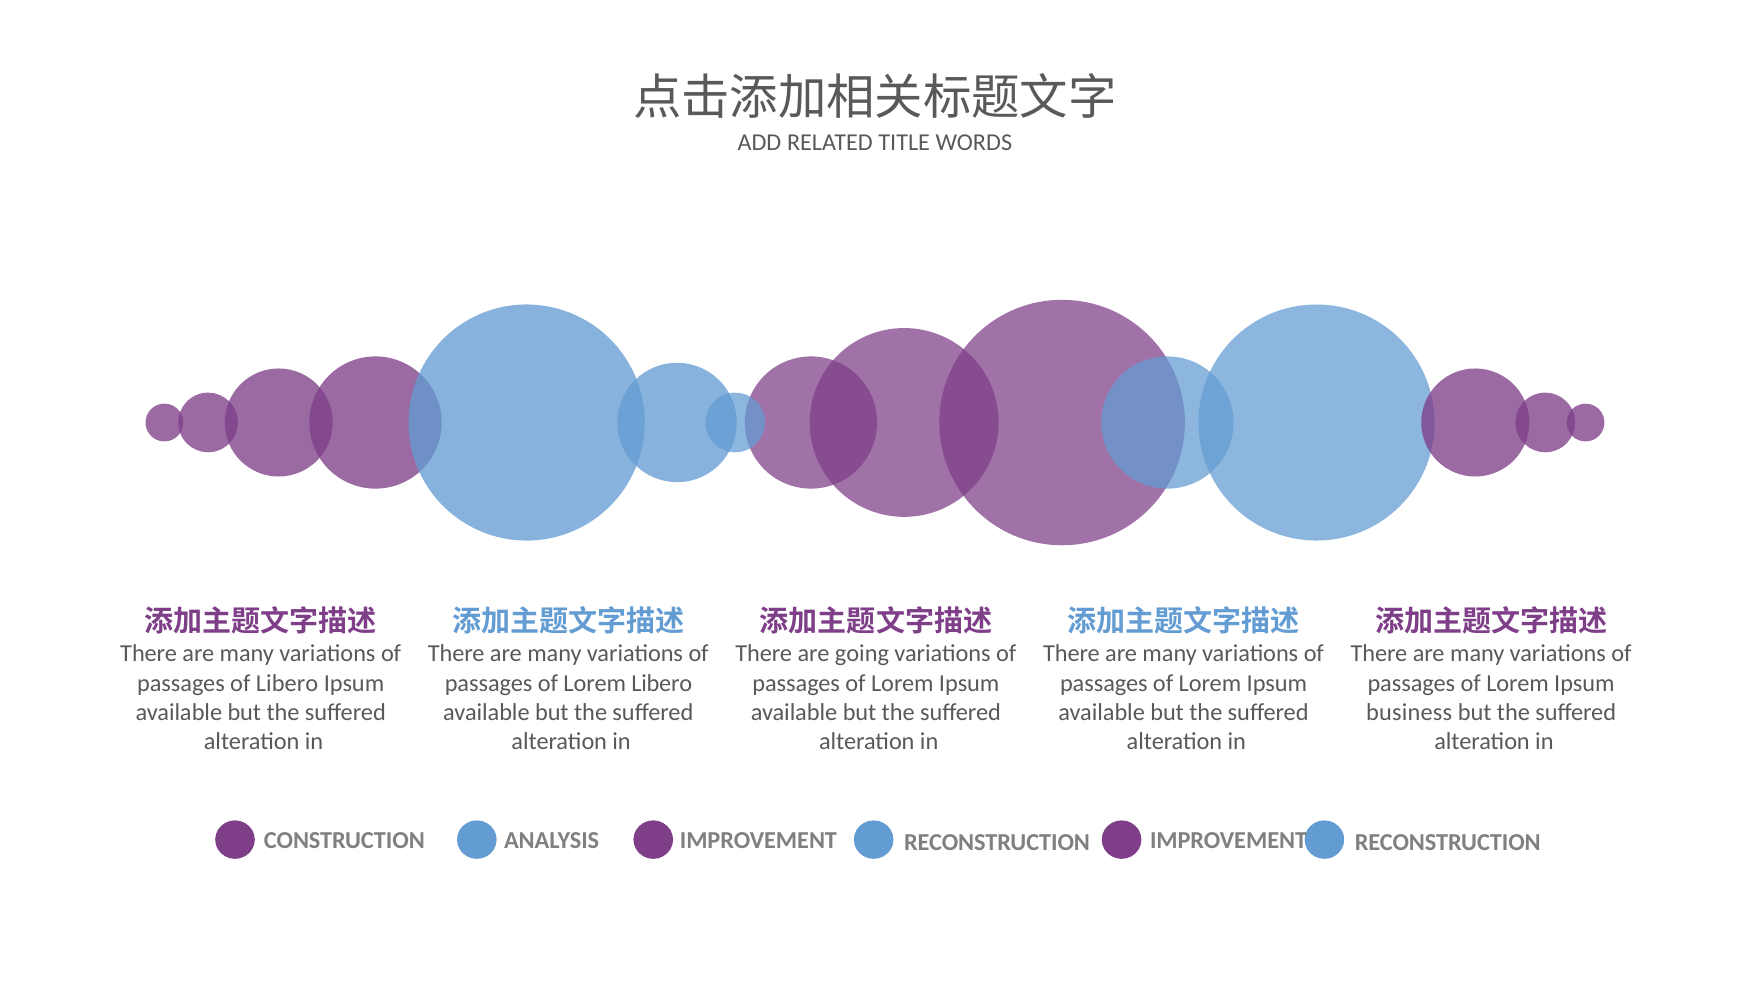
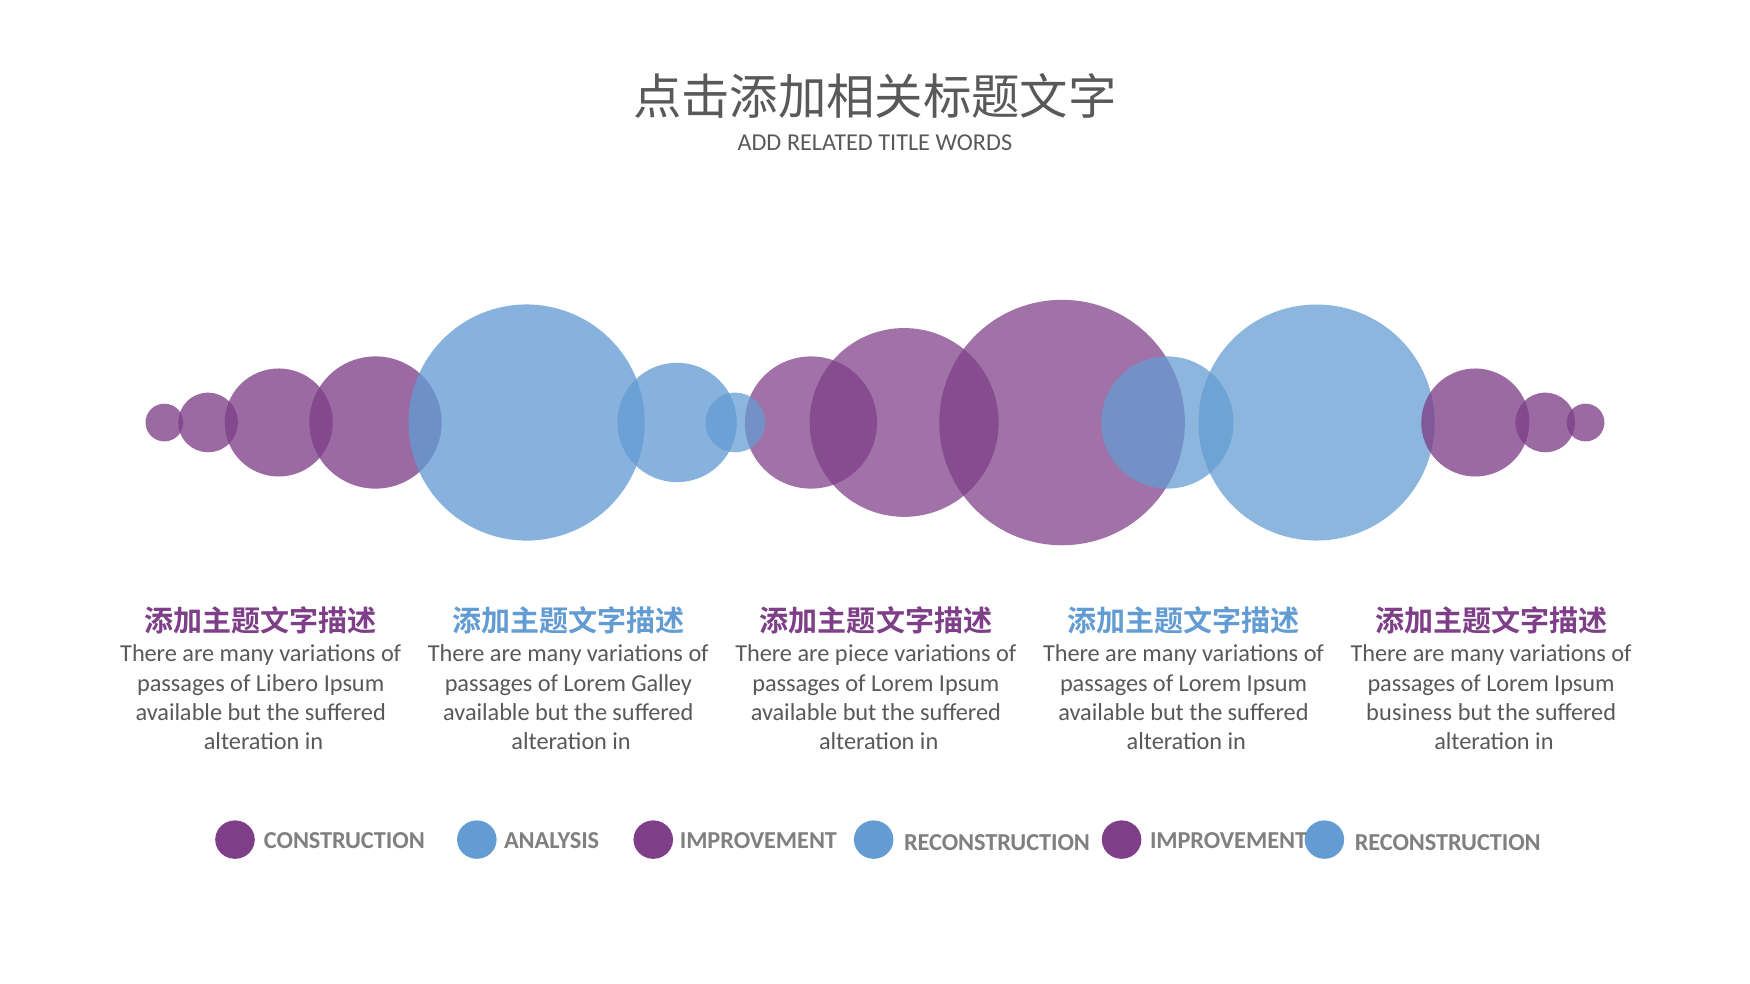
going: going -> piece
Lorem Libero: Libero -> Galley
